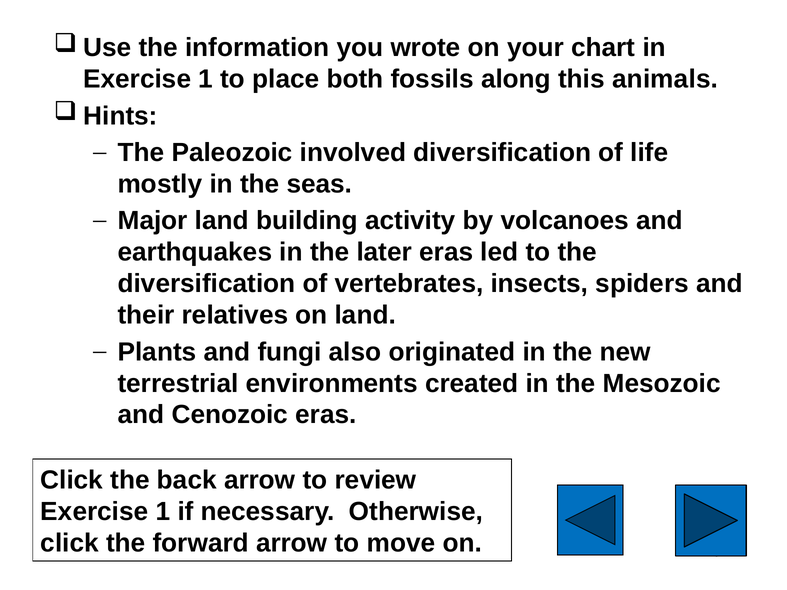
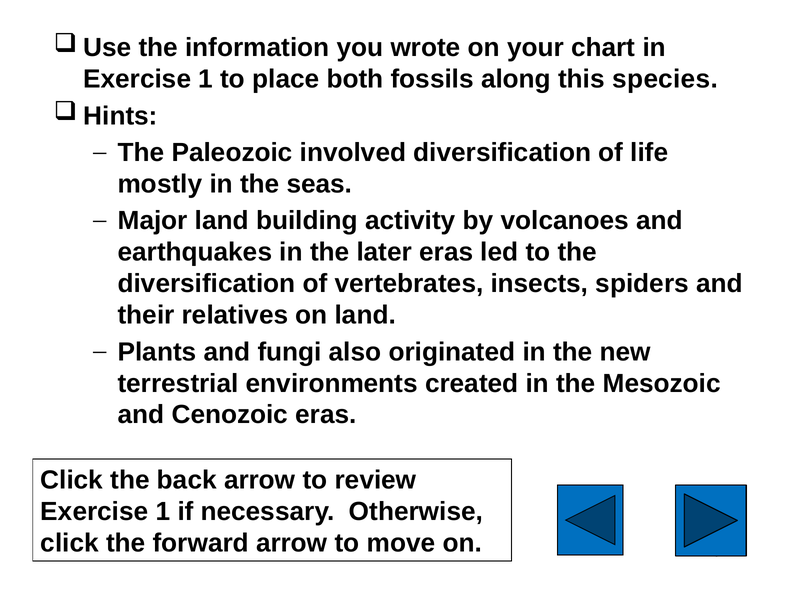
animals: animals -> species
